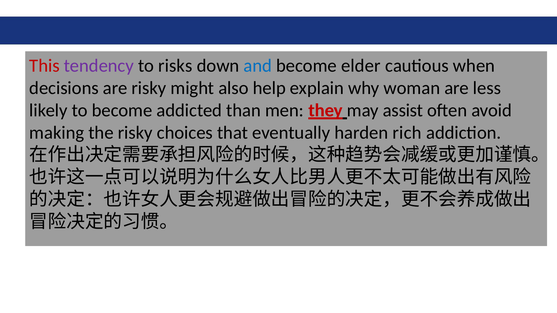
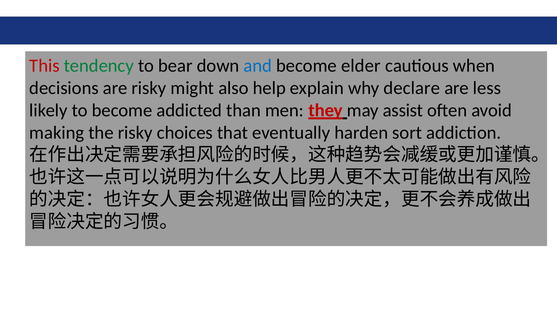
tendency at (99, 66) colour: purple -> green
to risks: risks -> bear
woman: woman -> declare
rich: rich -> sort
